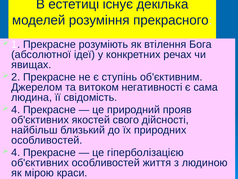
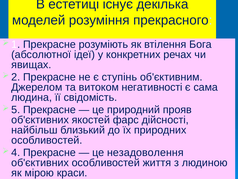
4 at (16, 109): 4 -> 5
свого: свого -> фарс
гіперболізацією: гіперболізацією -> незадоволення
